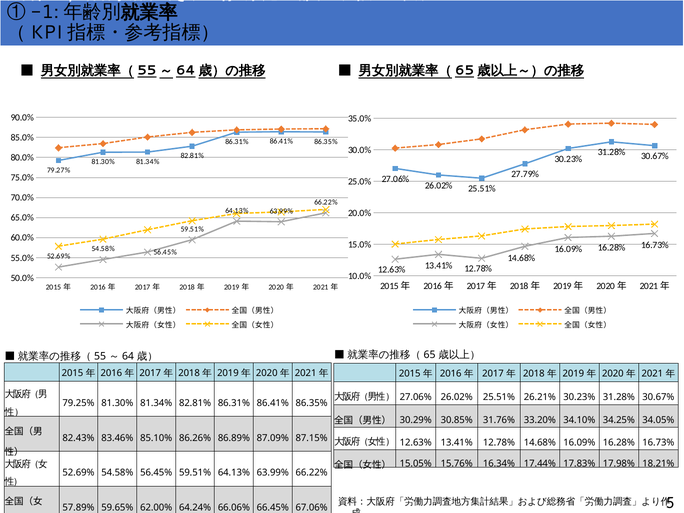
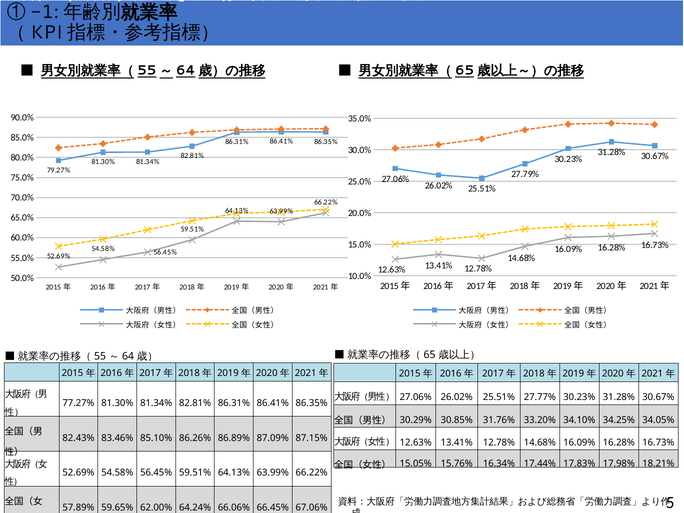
26.21%: 26.21% -> 27.77%
79.25%: 79.25% -> 77.27%
